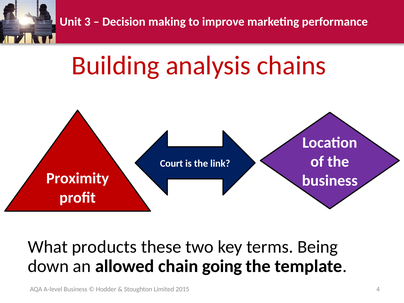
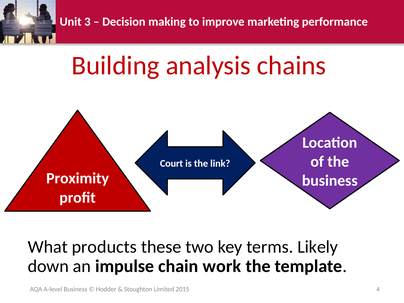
Being: Being -> Likely
allowed: allowed -> impulse
going: going -> work
